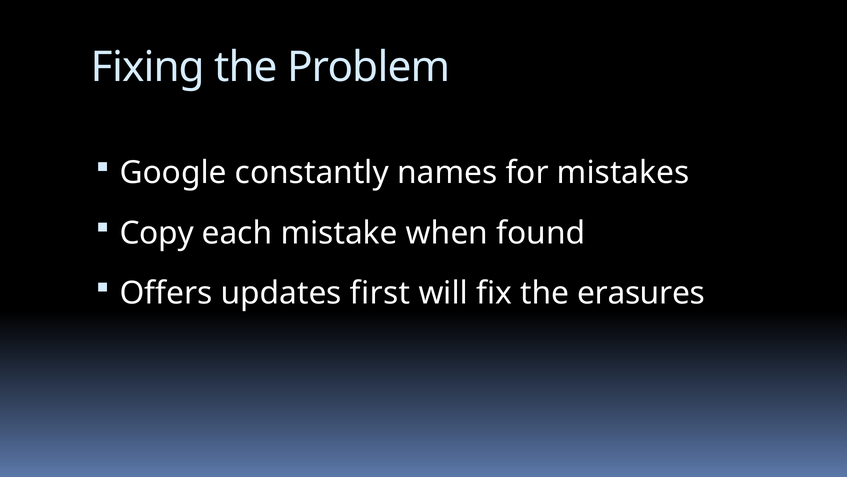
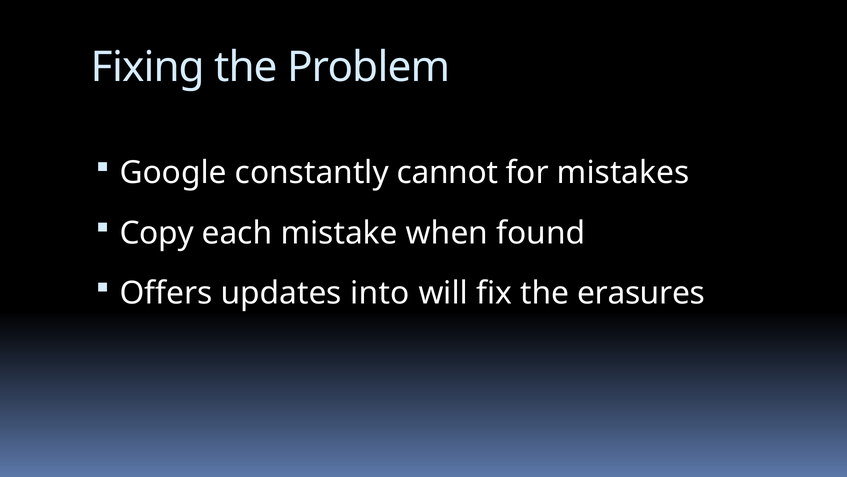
names: names -> cannot
first: first -> into
